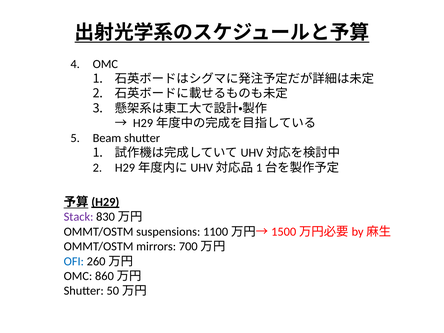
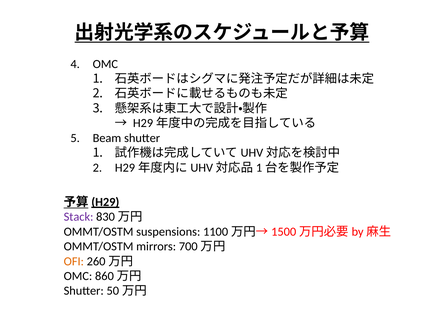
OFI colour: blue -> orange
